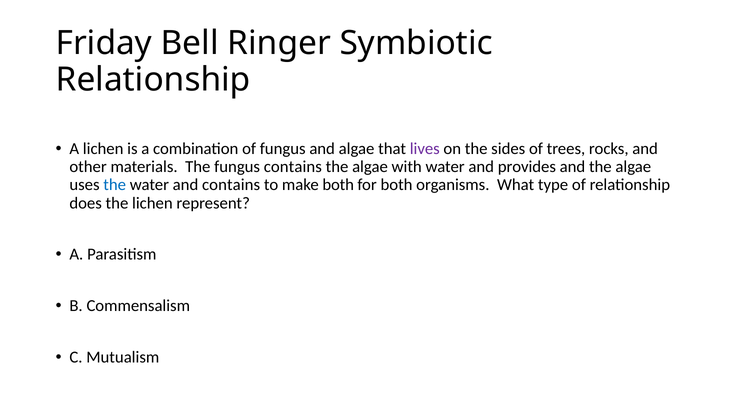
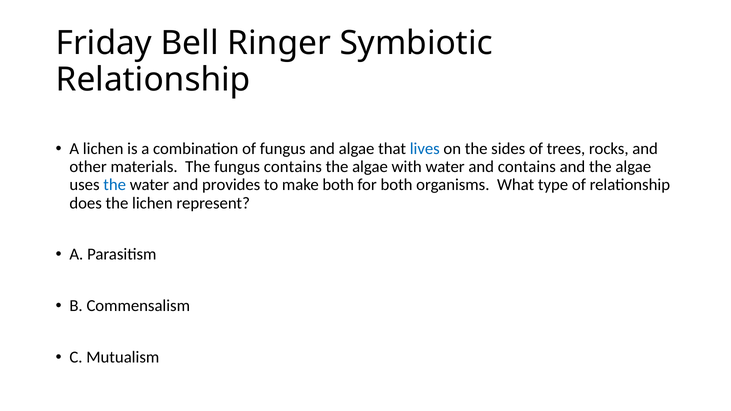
lives colour: purple -> blue
and provides: provides -> contains
and contains: contains -> provides
